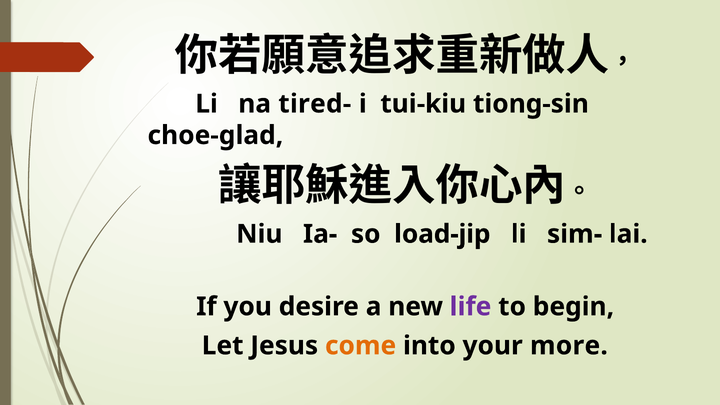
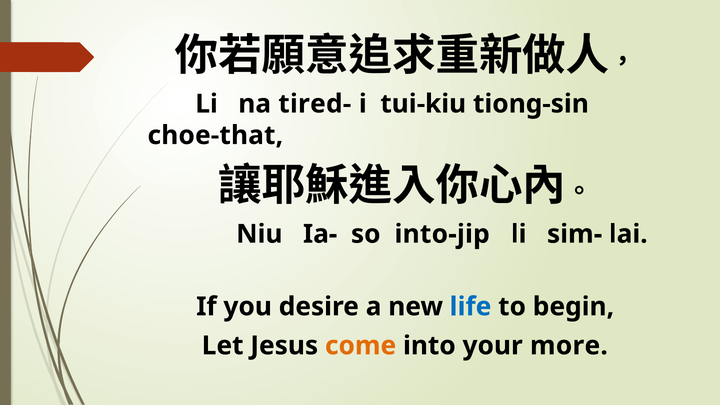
choe-glad: choe-glad -> choe-that
load-jip: load-jip -> into-jip
life colour: purple -> blue
